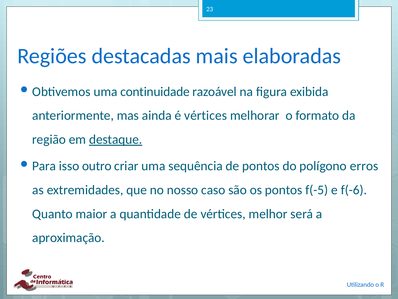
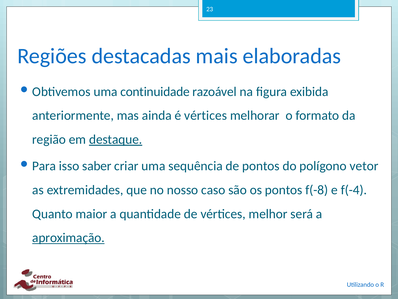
outro: outro -> saber
erros: erros -> vetor
f(-5: f(-5 -> f(-8
f(-6: f(-6 -> f(-4
aproximação underline: none -> present
